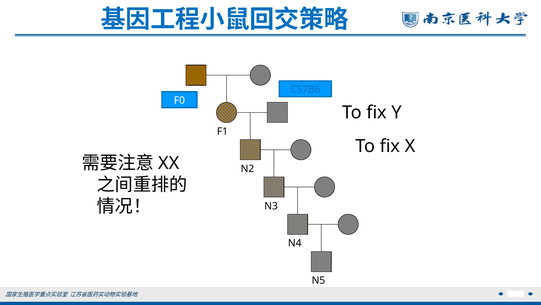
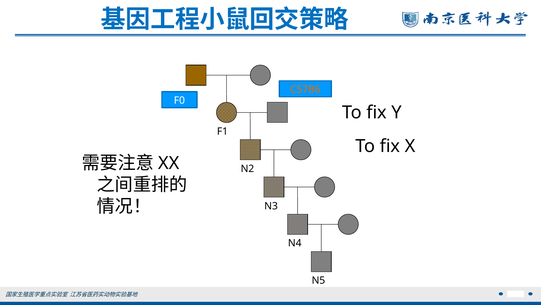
C57B6 colour: blue -> orange
